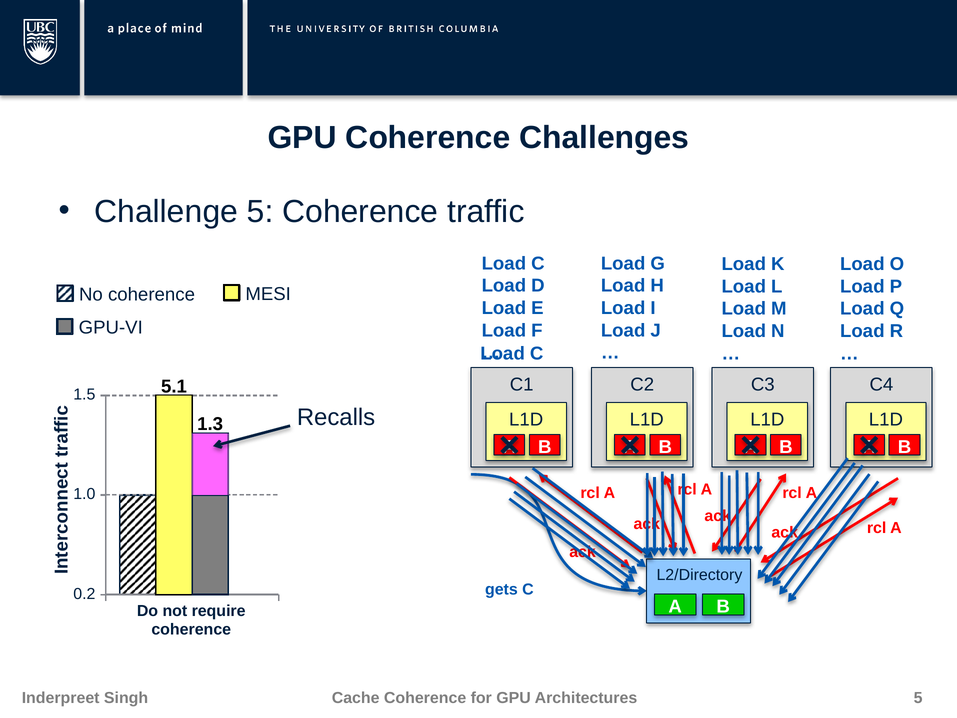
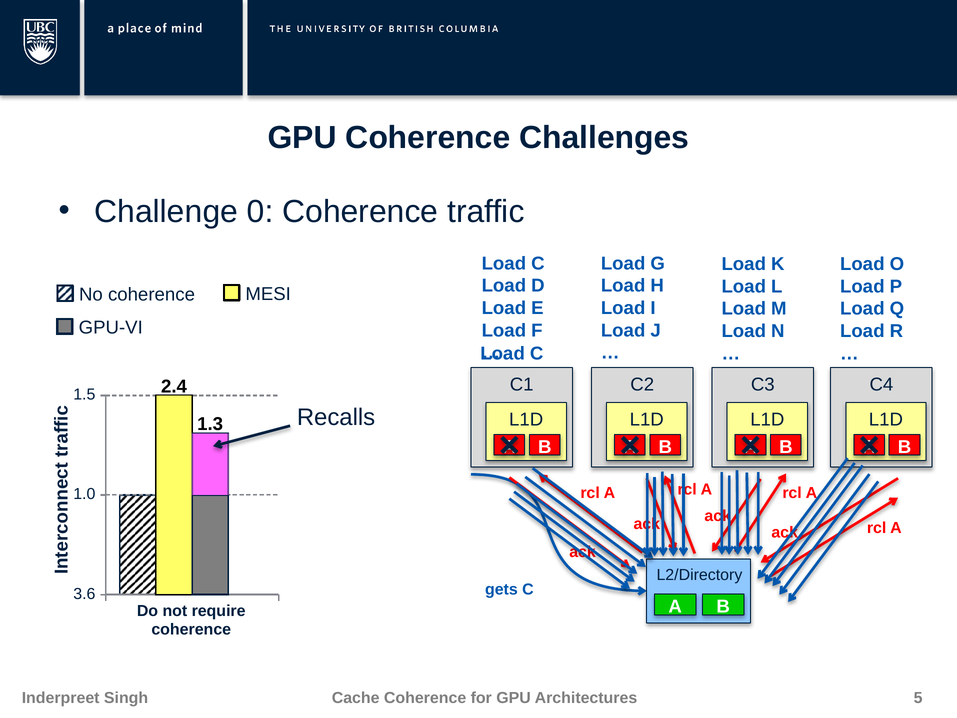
Challenge 5: 5 -> 0
5.1: 5.1 -> 2.4
0.2: 0.2 -> 3.6
